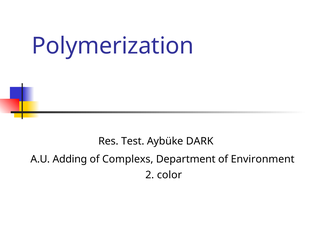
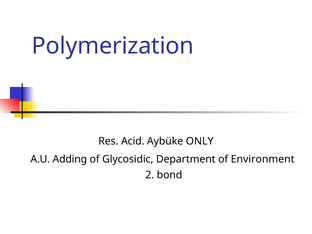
Test: Test -> Acid
DARK: DARK -> ONLY
Complexs: Complexs -> Glycosidic
color: color -> bond
